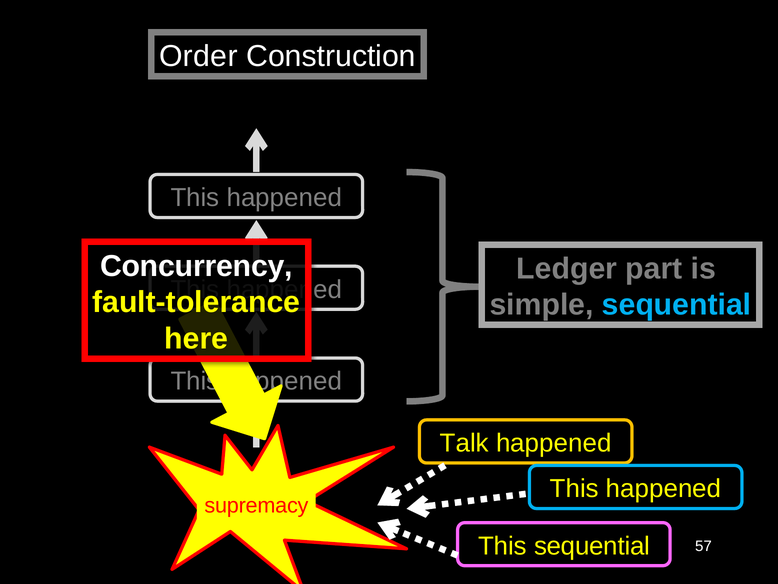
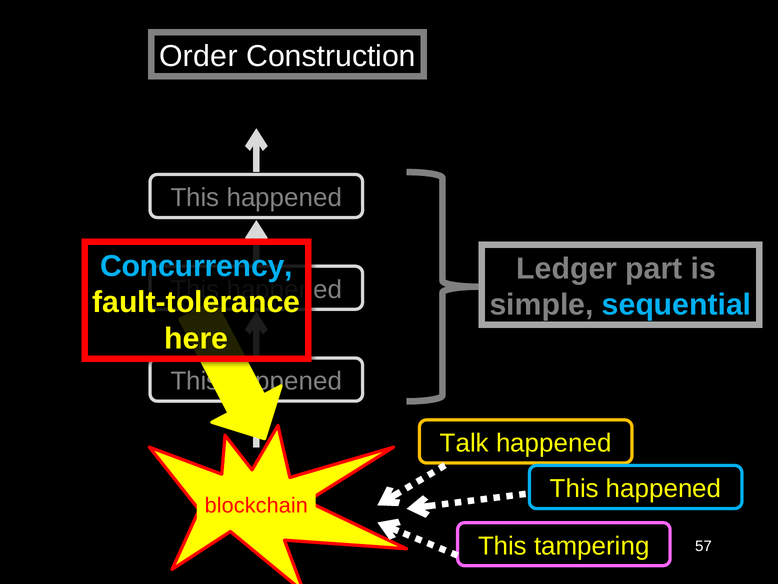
Concurrency colour: white -> light blue
supremacy: supremacy -> blockchain
This sequential: sequential -> tampering
